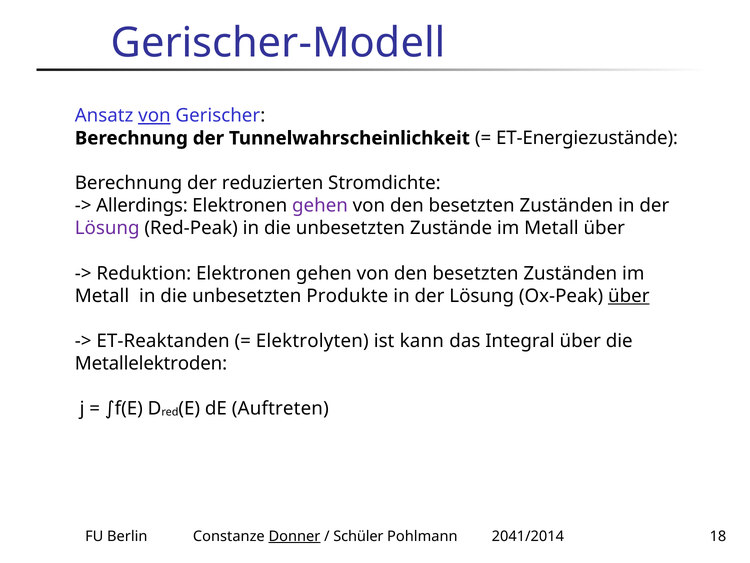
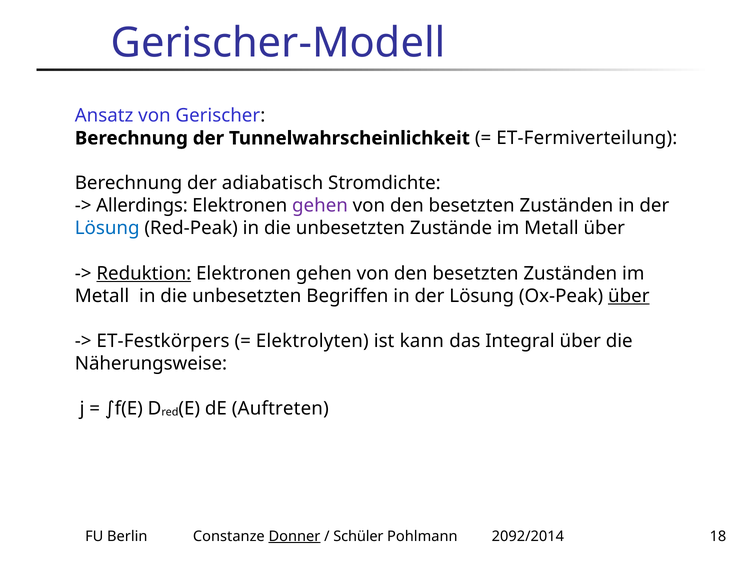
von at (154, 116) underline: present -> none
ET-Energiezustände: ET-Energiezustände -> ET-Fermiverteilung
reduzierten: reduzierten -> adiabatisch
Lösung at (107, 228) colour: purple -> blue
Reduktion underline: none -> present
Produkte: Produkte -> Begriffen
ET-Reaktanden: ET-Reaktanden -> ET-Festkörpers
Metallelektroden: Metallelektroden -> Näherungsweise
2041/2014: 2041/2014 -> 2092/2014
